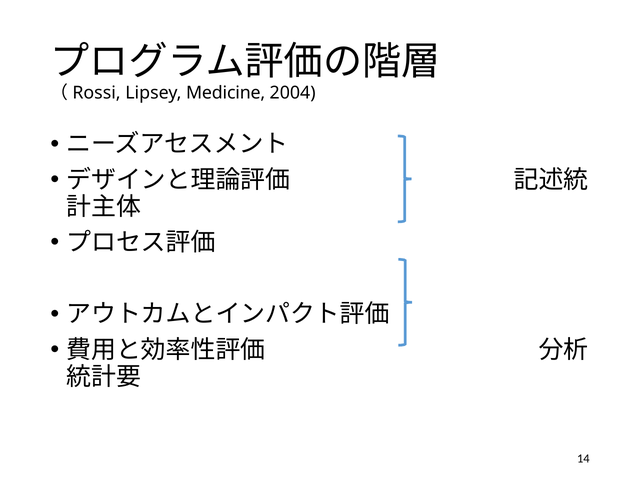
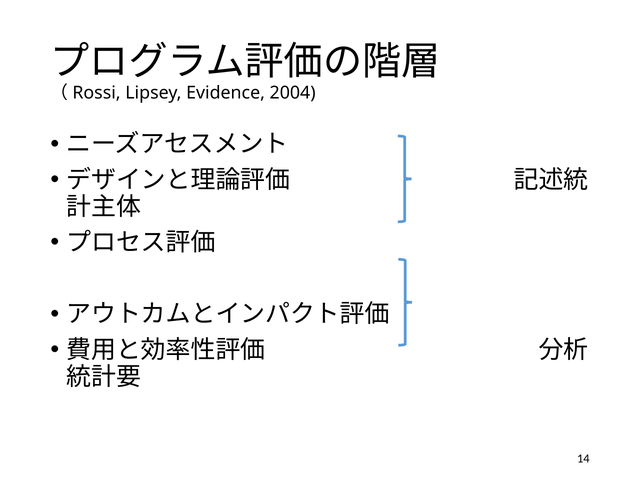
Medicine: Medicine -> Evidence
